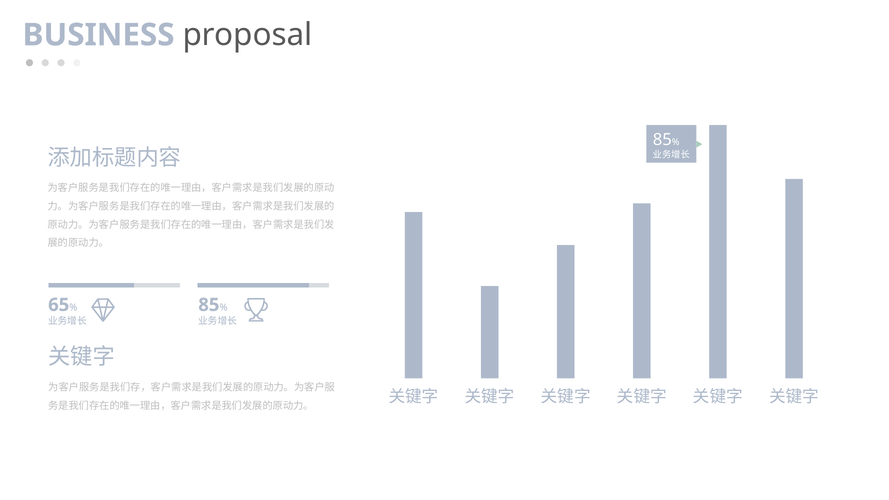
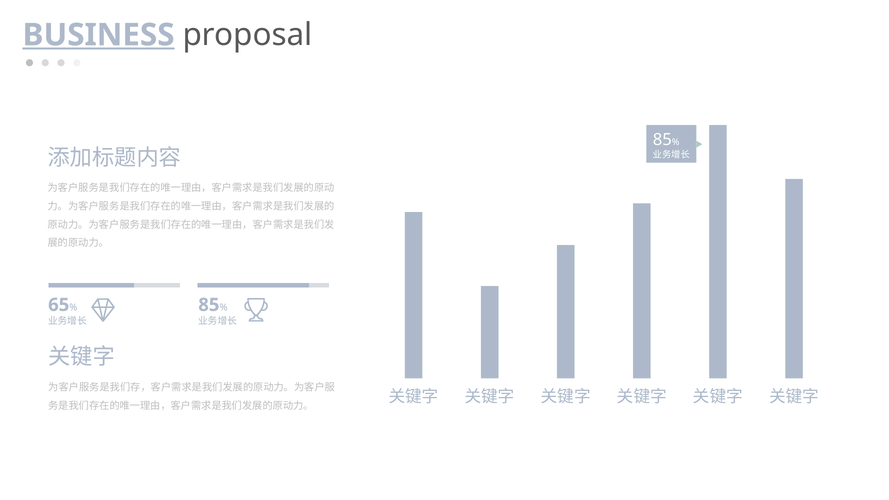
BUSINESS underline: none -> present
